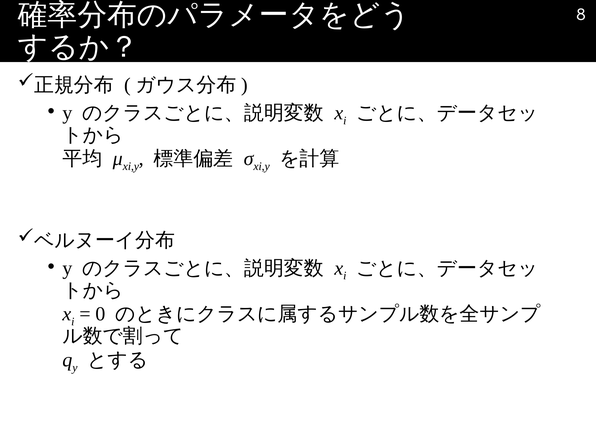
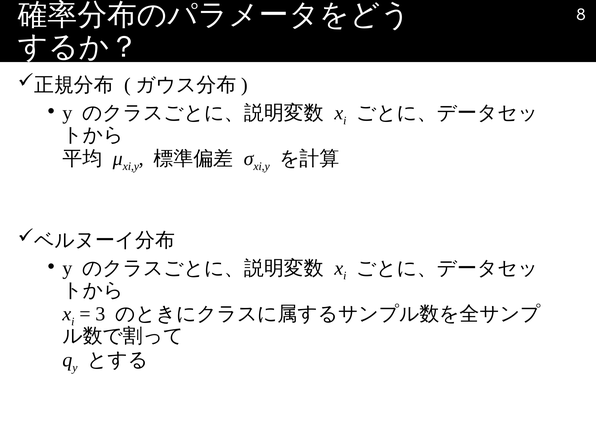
0: 0 -> 3
